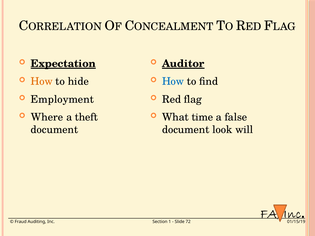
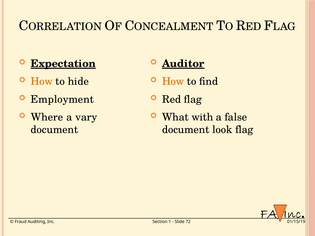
How at (173, 82) colour: blue -> orange
theft: theft -> vary
time: time -> with
look will: will -> flag
